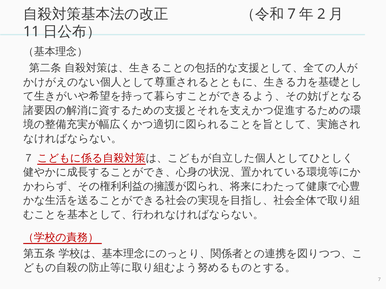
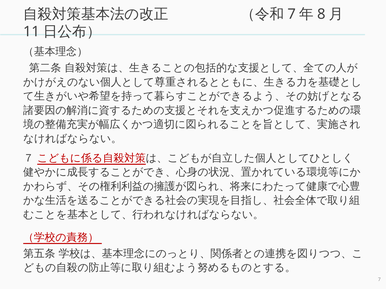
2: 2 -> 8
